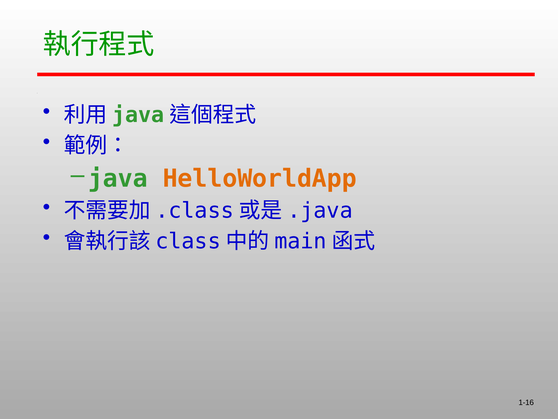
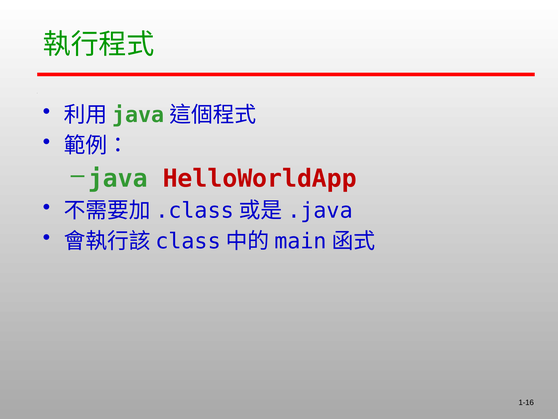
HelloWorldApp colour: orange -> red
